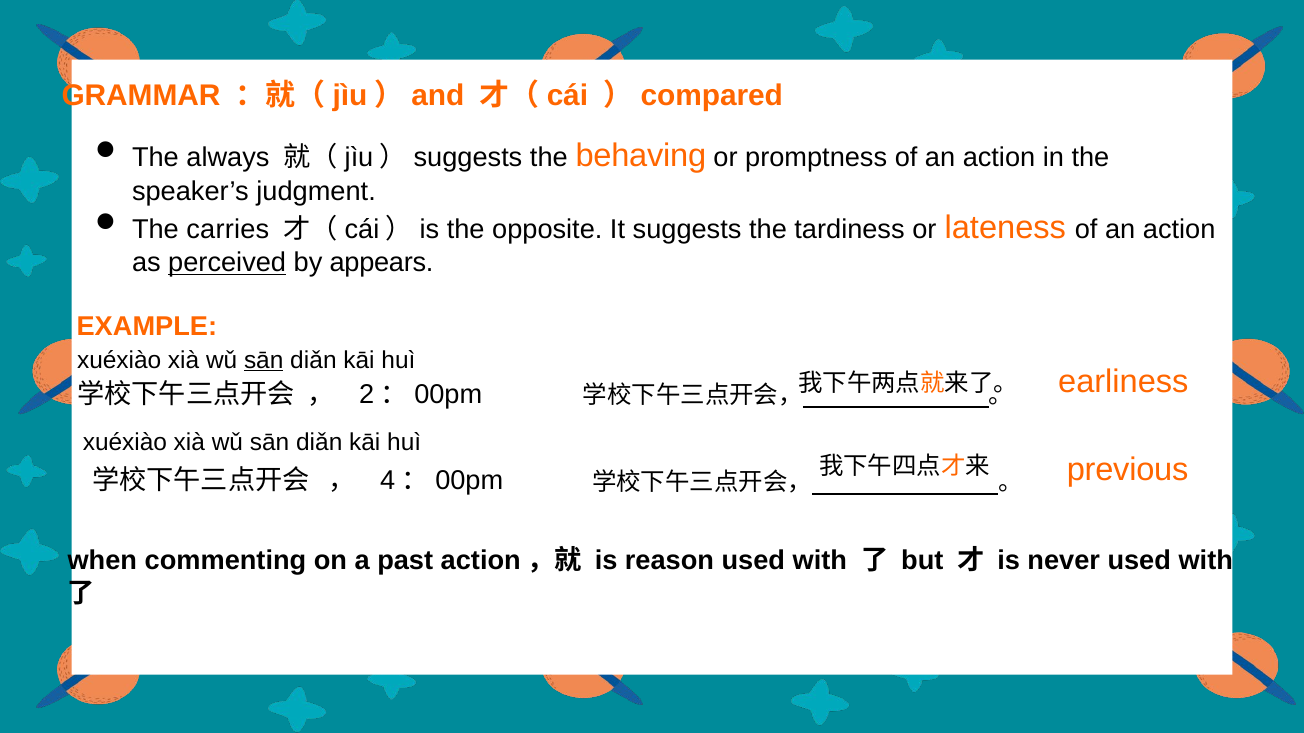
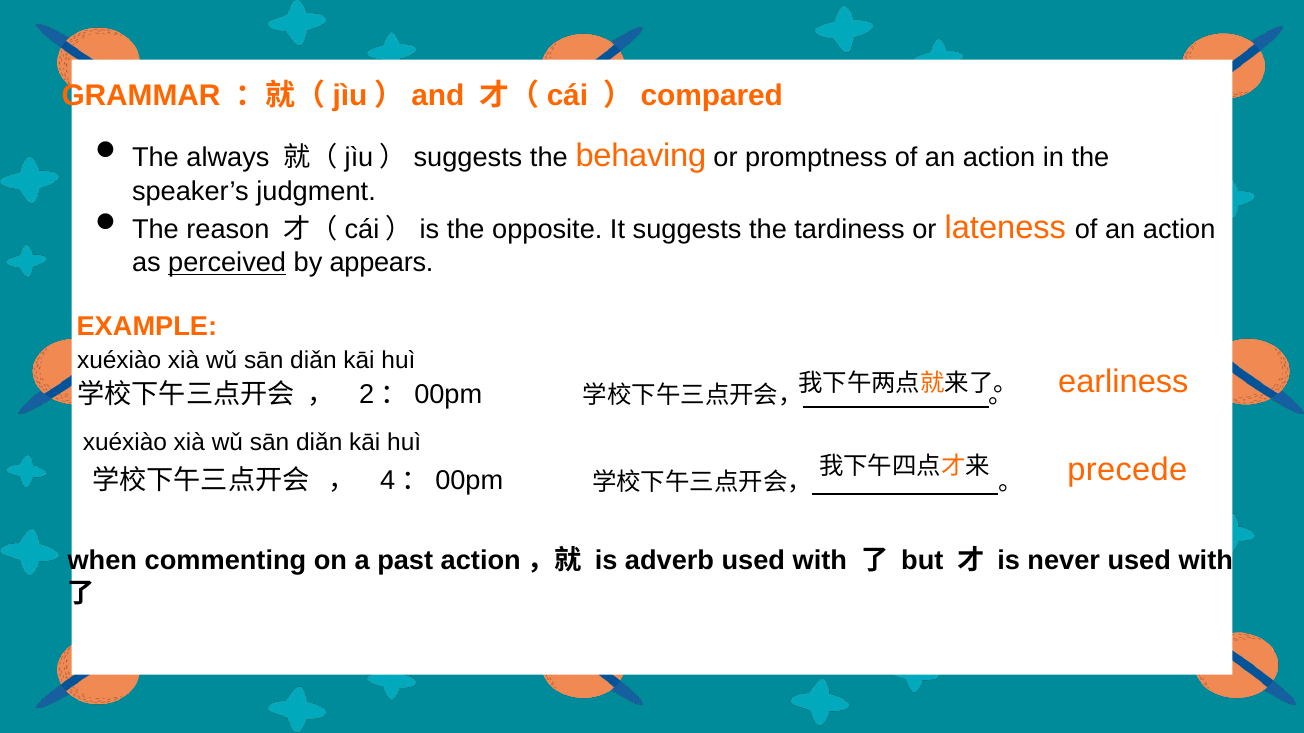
carries: carries -> reason
sān at (264, 360) underline: present -> none
previous: previous -> precede
reason: reason -> adverb
